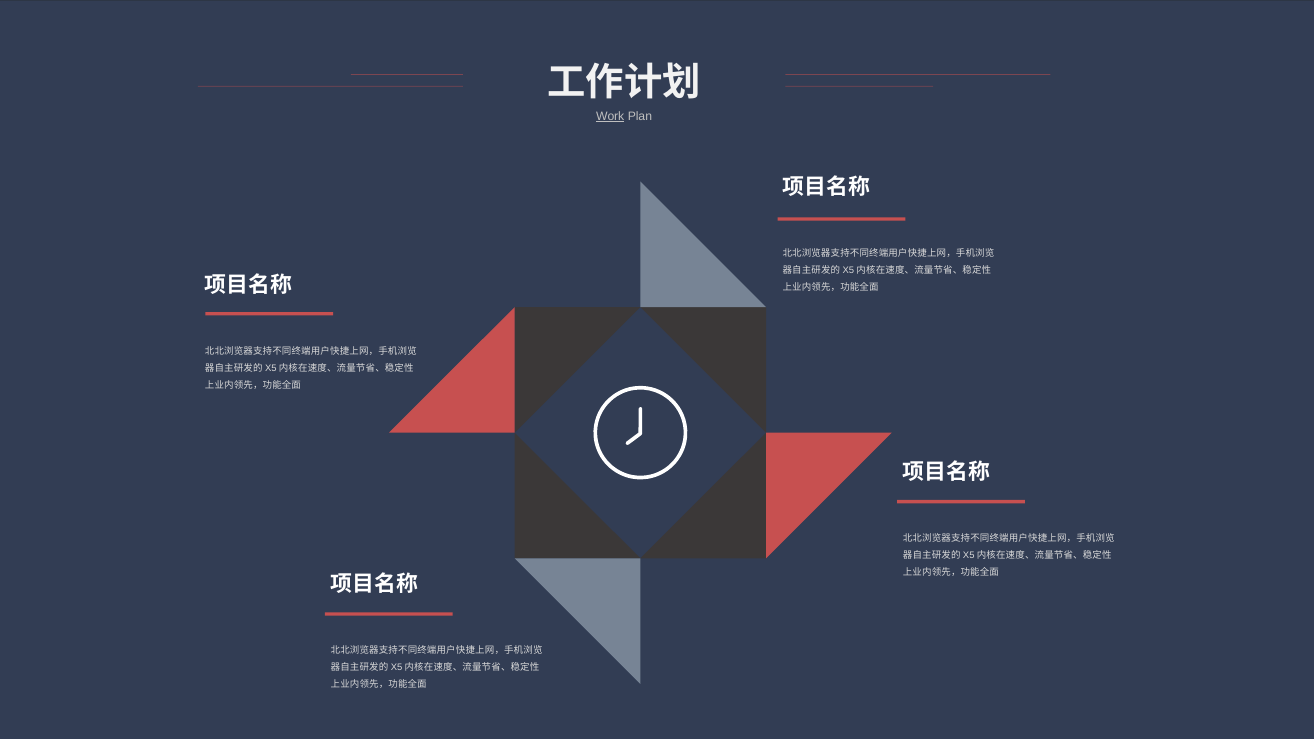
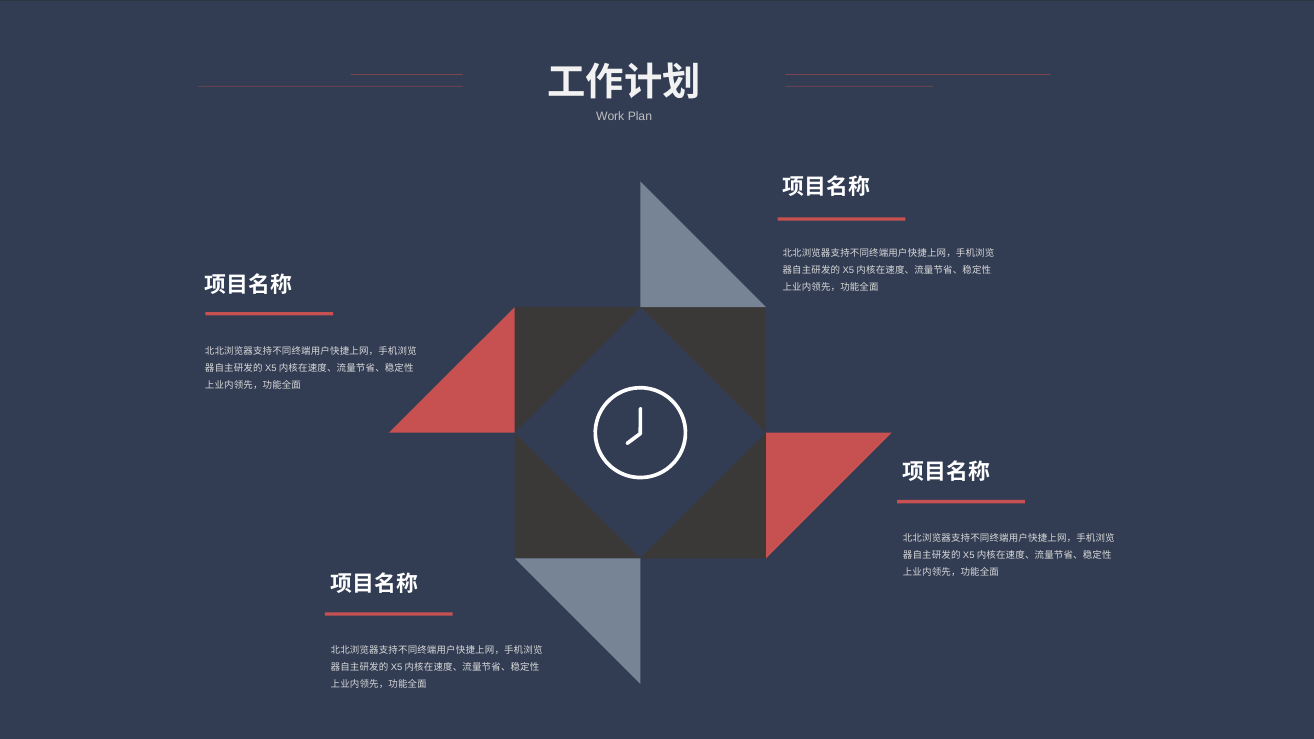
Work underline: present -> none
